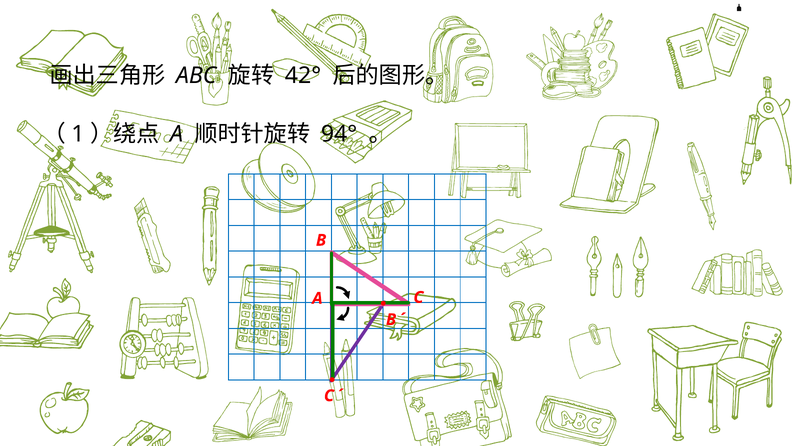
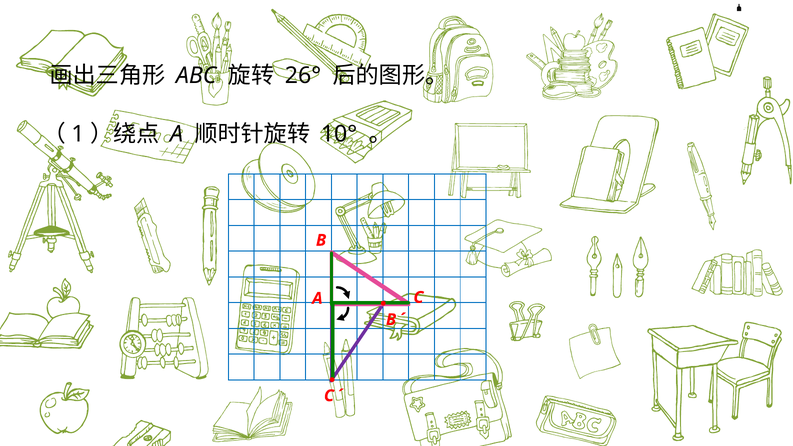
42°: 42° -> 26°
94°: 94° -> 10°
